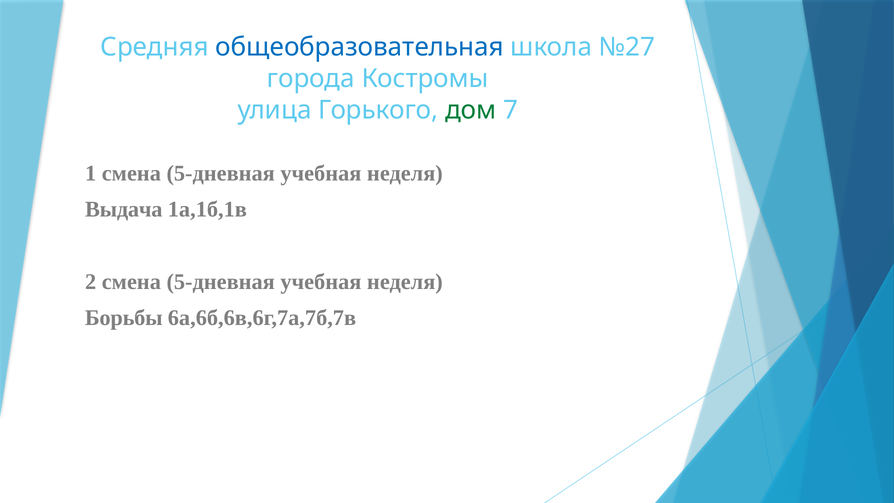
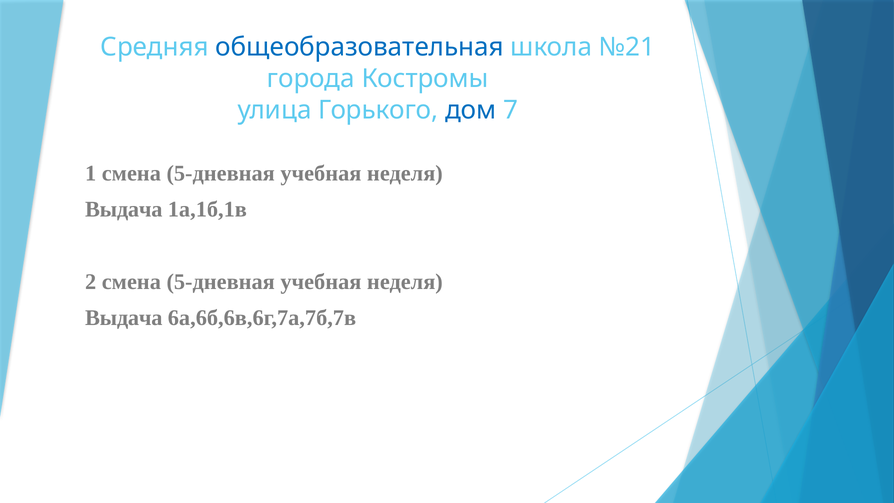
№27: №27 -> №21
дом colour: green -> blue
Борьбы at (124, 318): Борьбы -> Выдача
